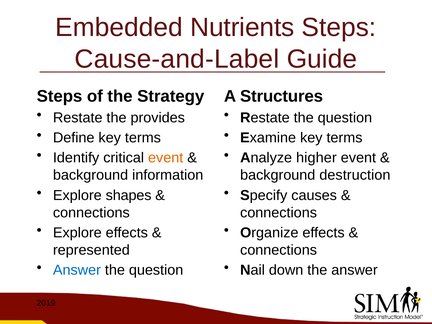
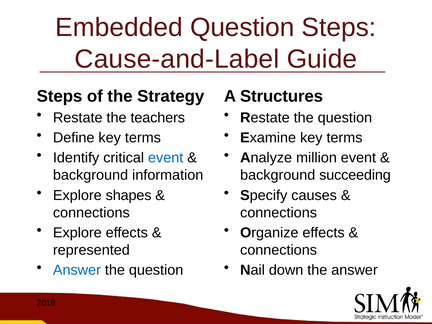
Embedded Nutrients: Nutrients -> Question
provides: provides -> teachers
event at (166, 158) colour: orange -> blue
higher: higher -> million
destruction: destruction -> succeeding
